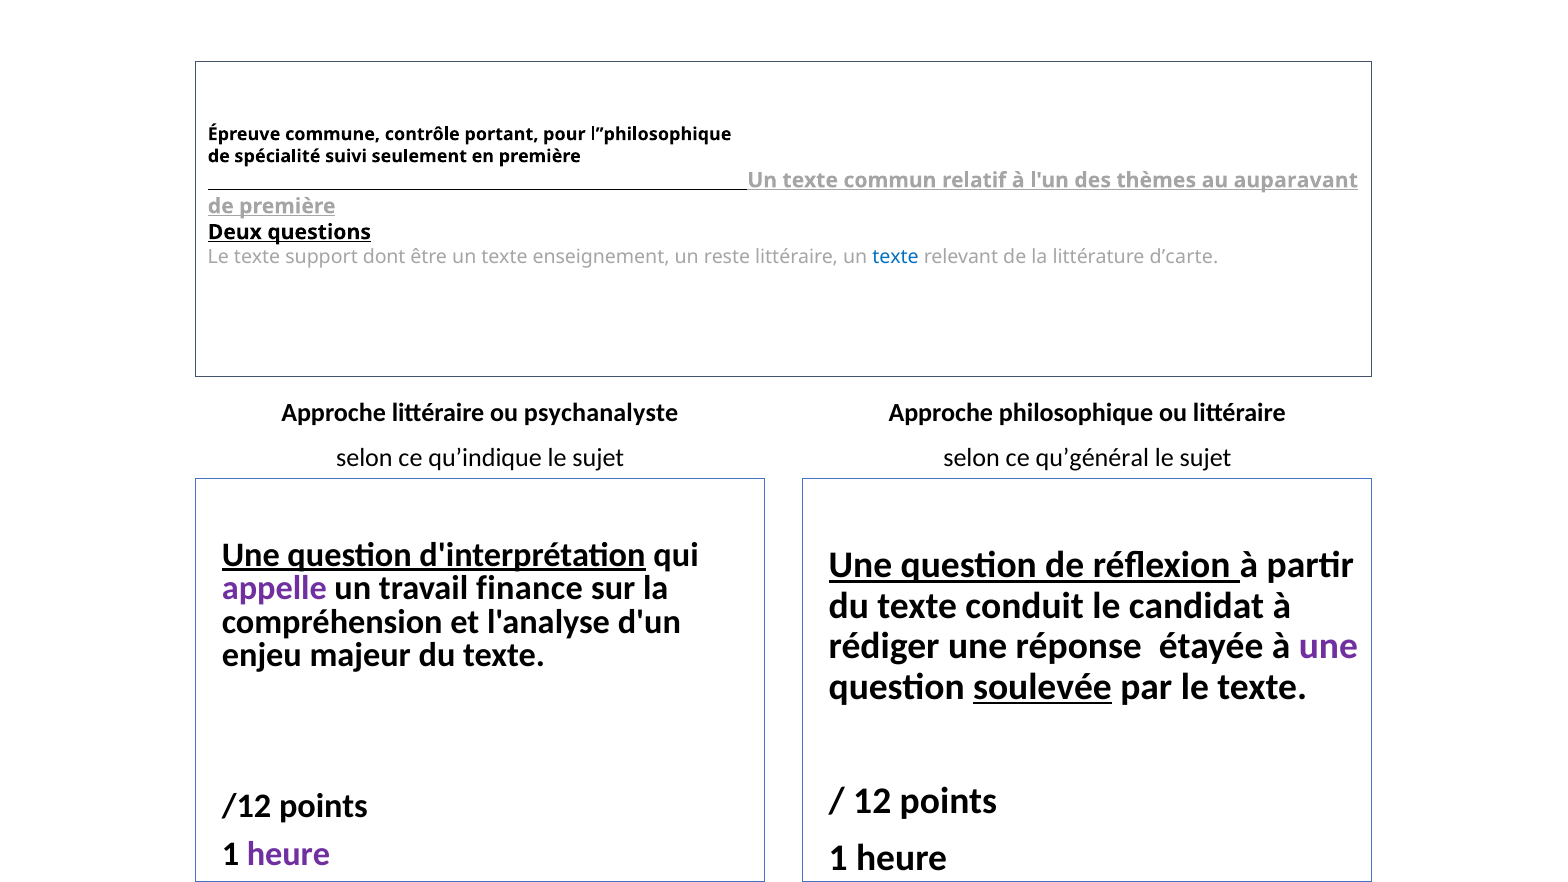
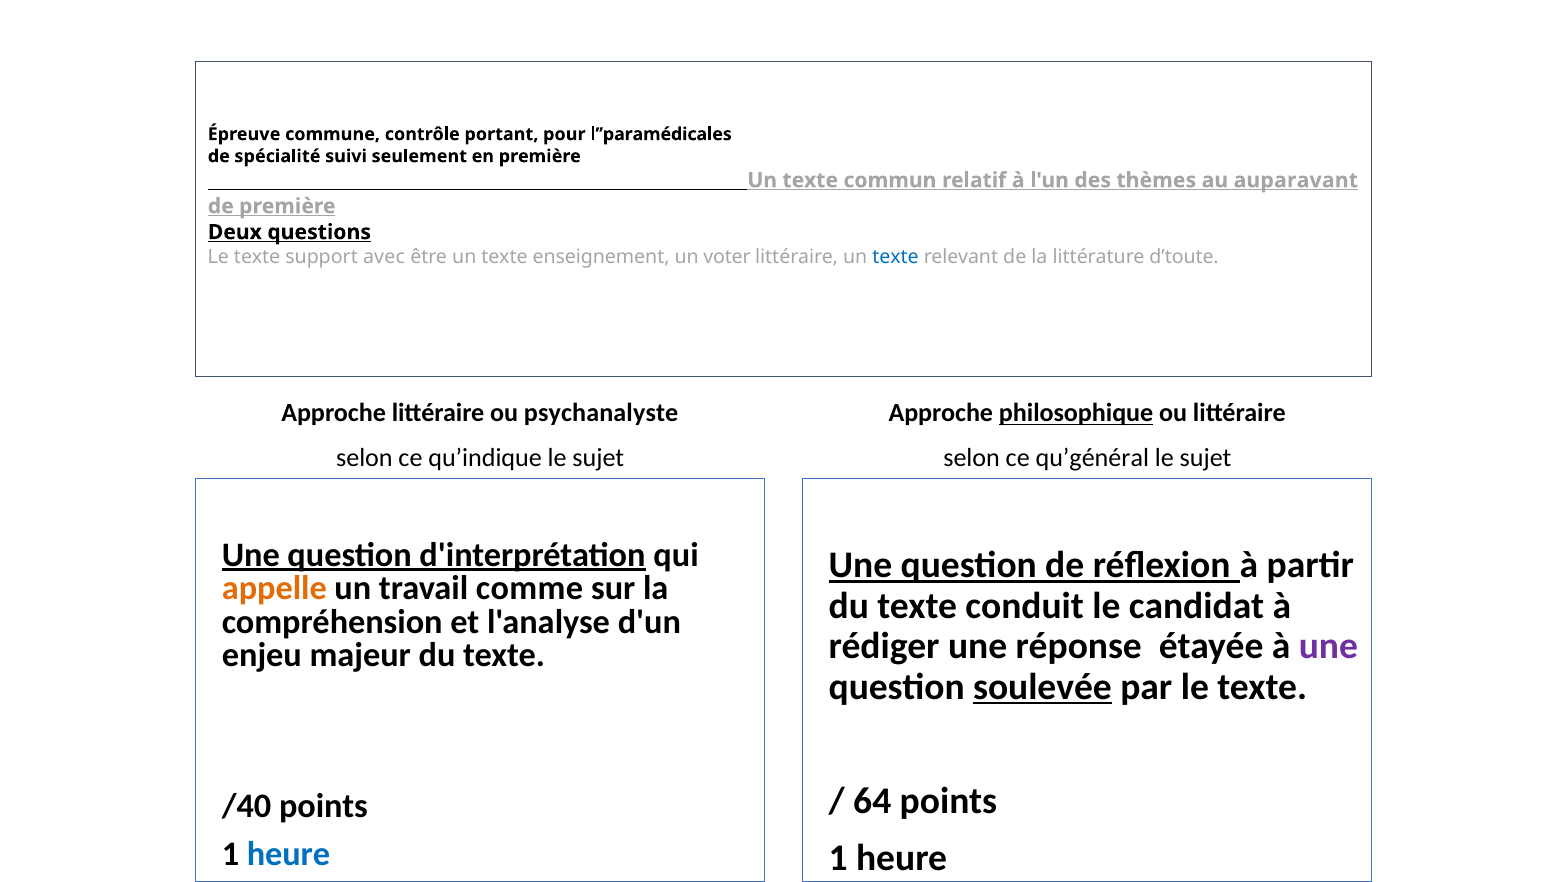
l’’philosophique: l’’philosophique -> l’’paramédicales
dont: dont -> avec
reste: reste -> voter
d’carte: d’carte -> d’toute
philosophique underline: none -> present
appelle colour: purple -> orange
finance: finance -> comme
12: 12 -> 64
/12: /12 -> /40
heure at (288, 855) colour: purple -> blue
